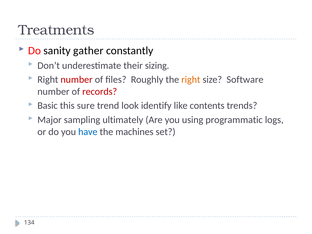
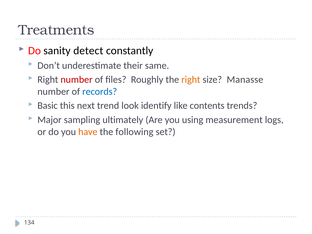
gather: gather -> detect
sizing: sizing -> same
Software: Software -> Manasse
records colour: red -> blue
sure: sure -> next
programmatic: programmatic -> measurement
have colour: blue -> orange
machines: machines -> following
